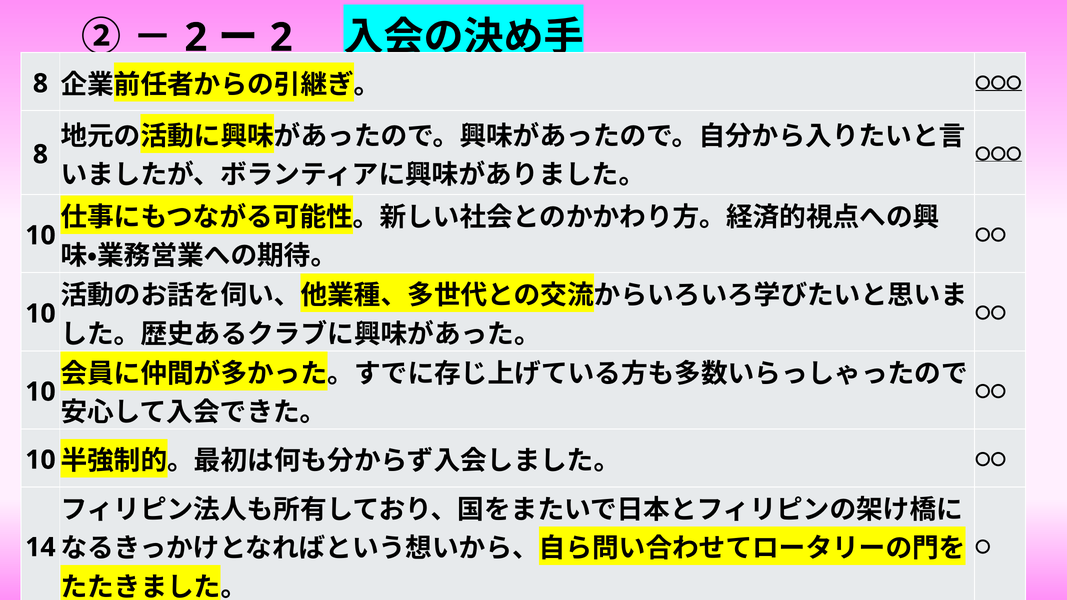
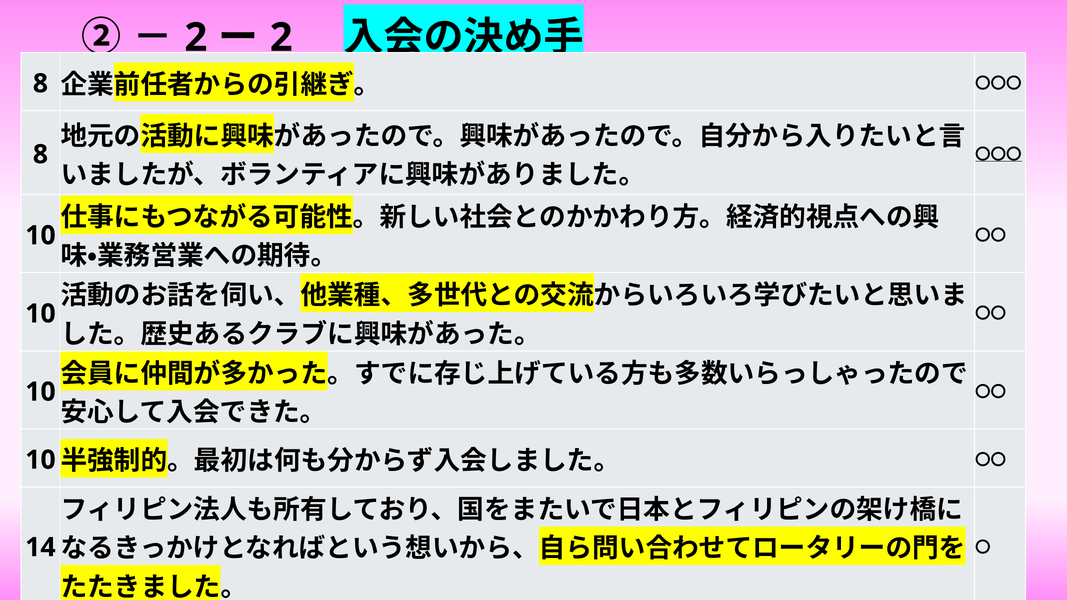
〇〇〇 at (999, 84) underline: present -> none
